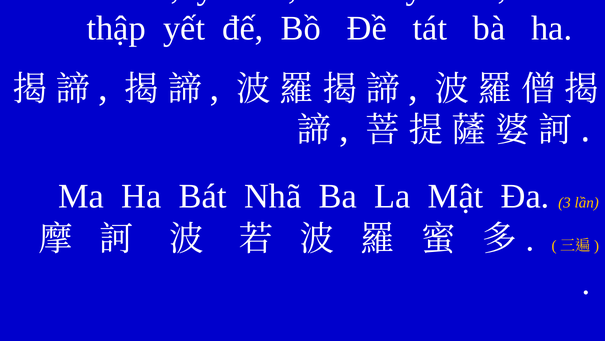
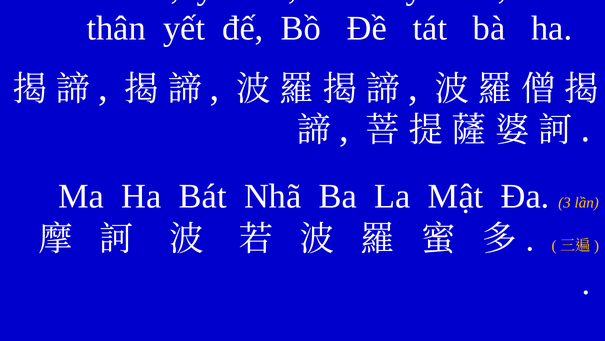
thập: thập -> thân
